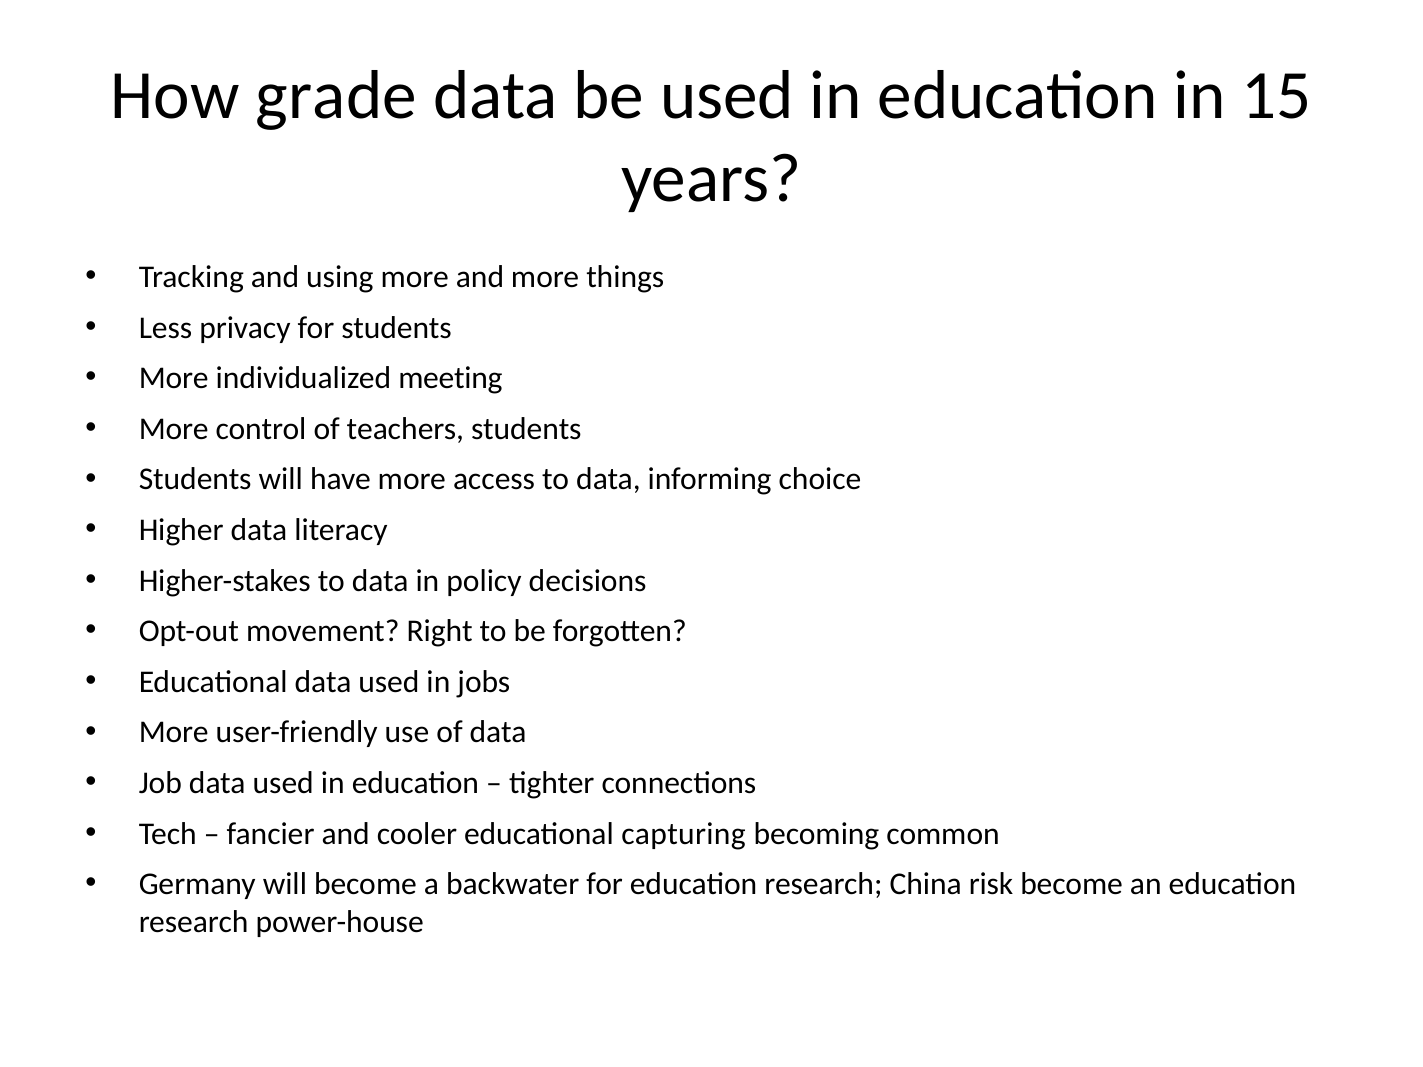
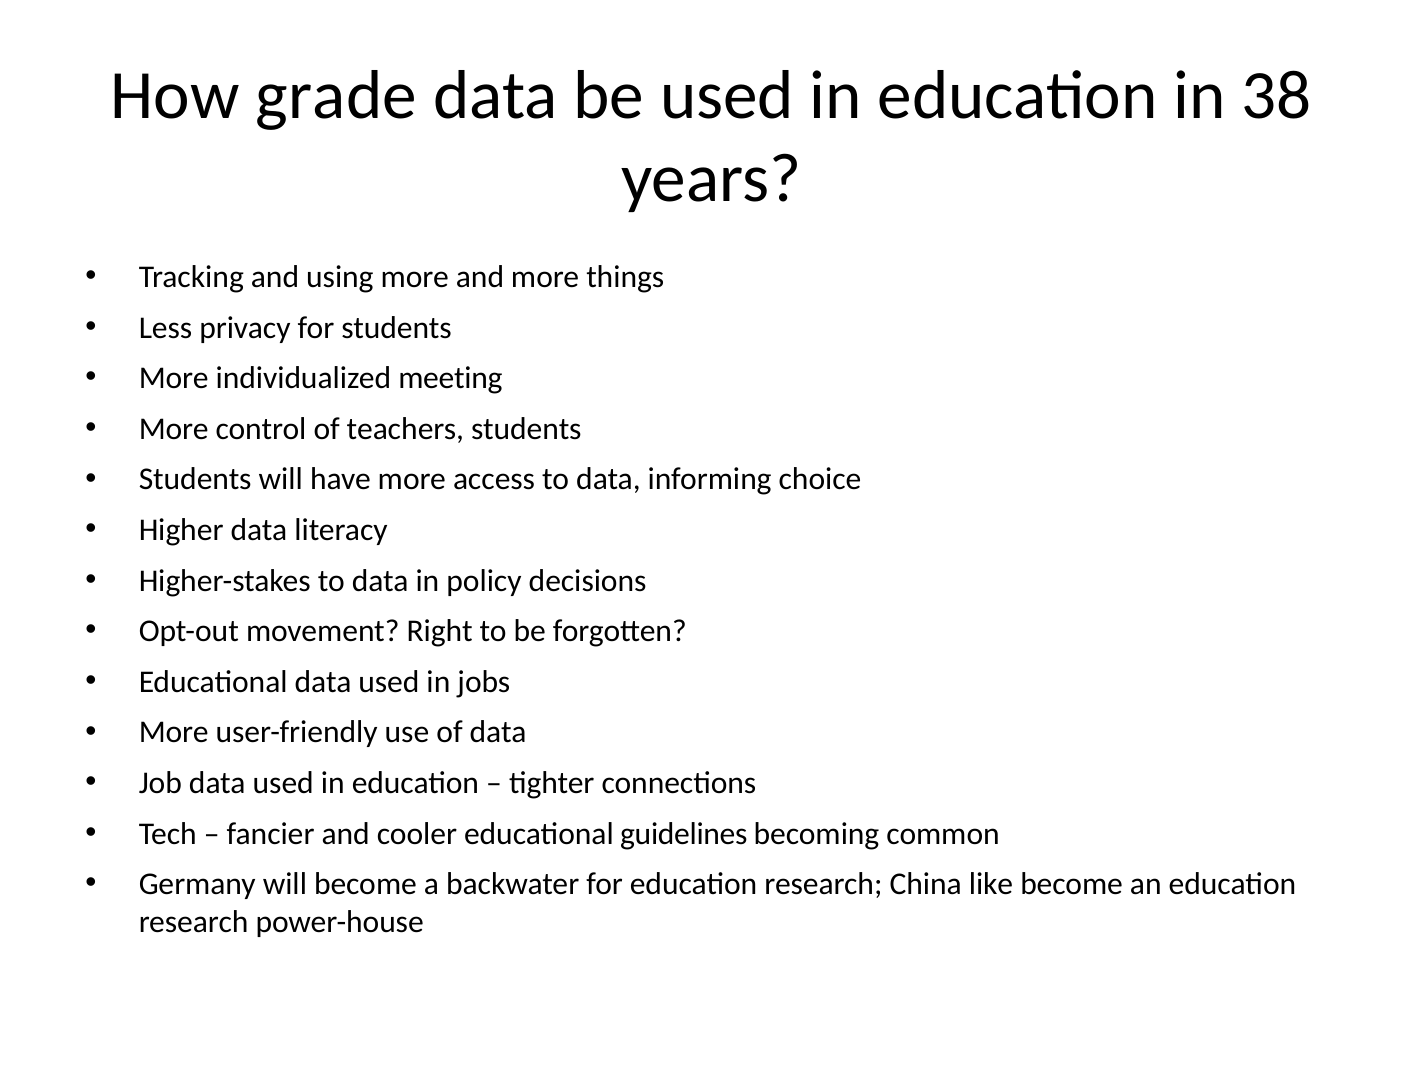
15: 15 -> 38
capturing: capturing -> guidelines
risk: risk -> like
